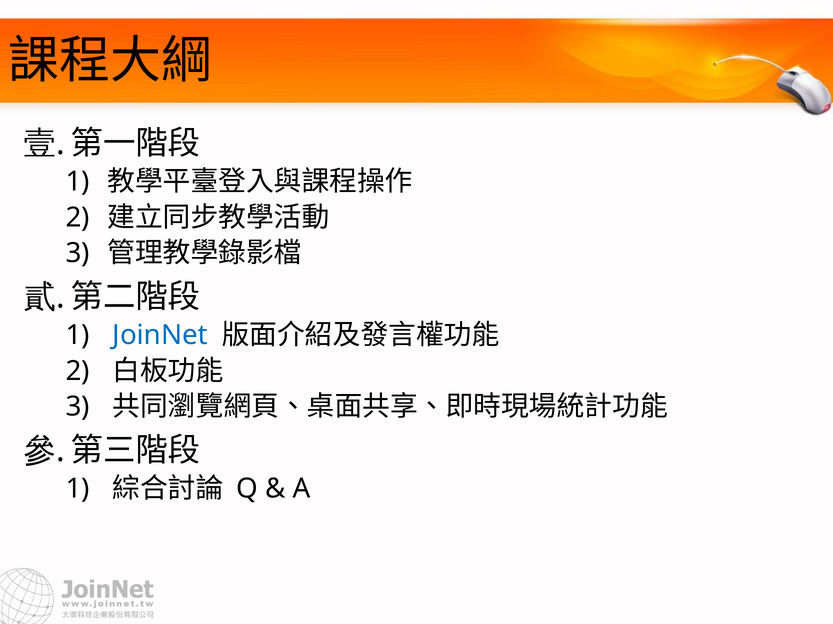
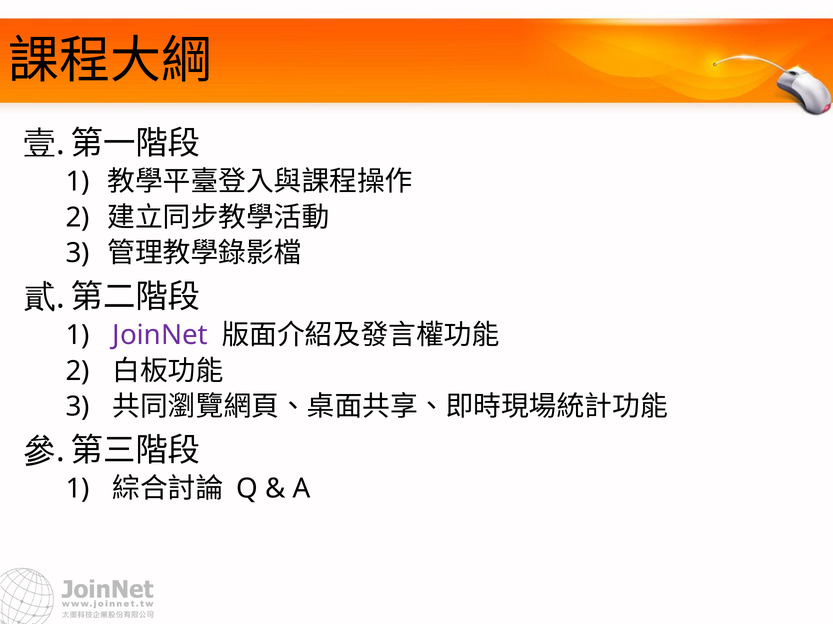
JoinNet colour: blue -> purple
